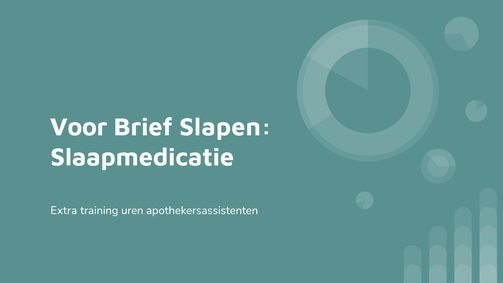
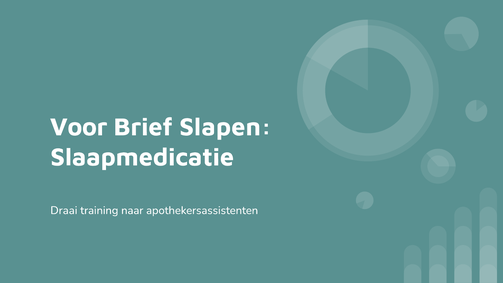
Extra: Extra -> Draai
uren: uren -> naar
